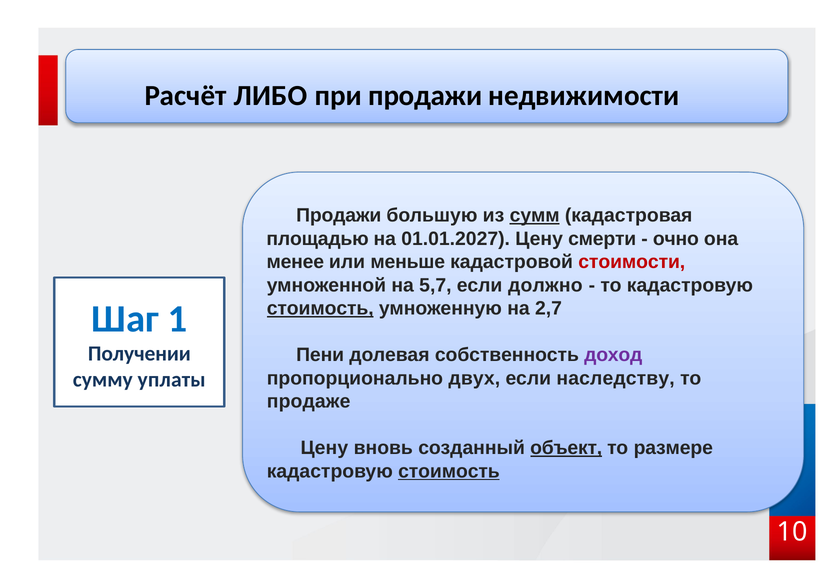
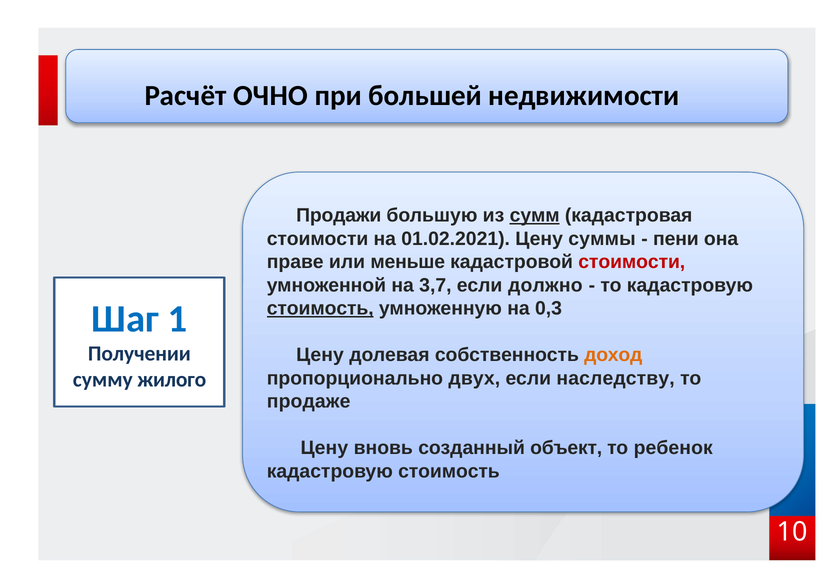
ЛИБО: ЛИБО -> ОЧНО
при продажи: продажи -> большей
площадью at (318, 239): площадью -> стоимости
01.01.2027: 01.01.2027 -> 01.02.2021
смерти: смерти -> суммы
очно: очно -> пени
менее: менее -> праве
5,7: 5,7 -> 3,7
2,7: 2,7 -> 0,3
Пени at (320, 355): Пени -> Цену
доход colour: purple -> orange
уплаты: уплаты -> жилого
объект underline: present -> none
размере: размере -> ребенок
стоимость at (449, 471) underline: present -> none
